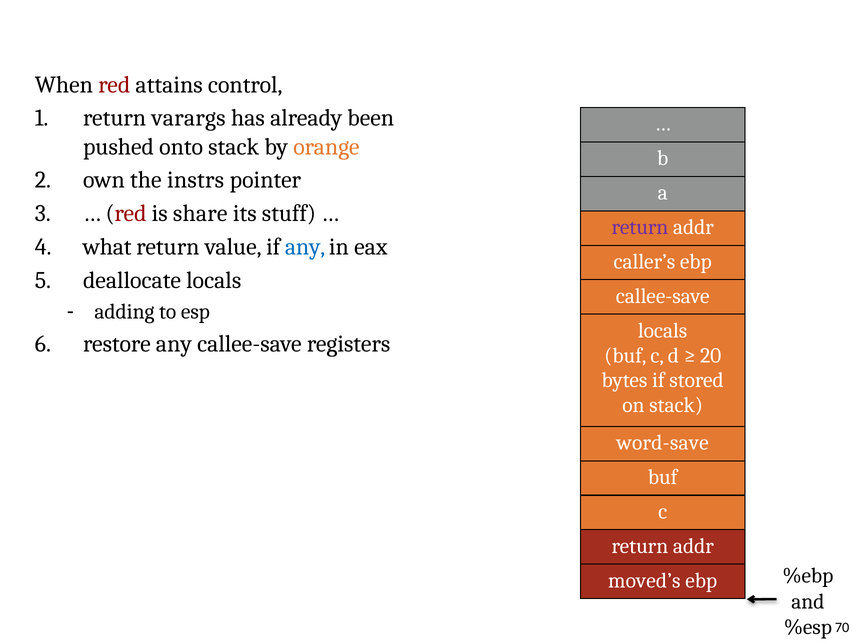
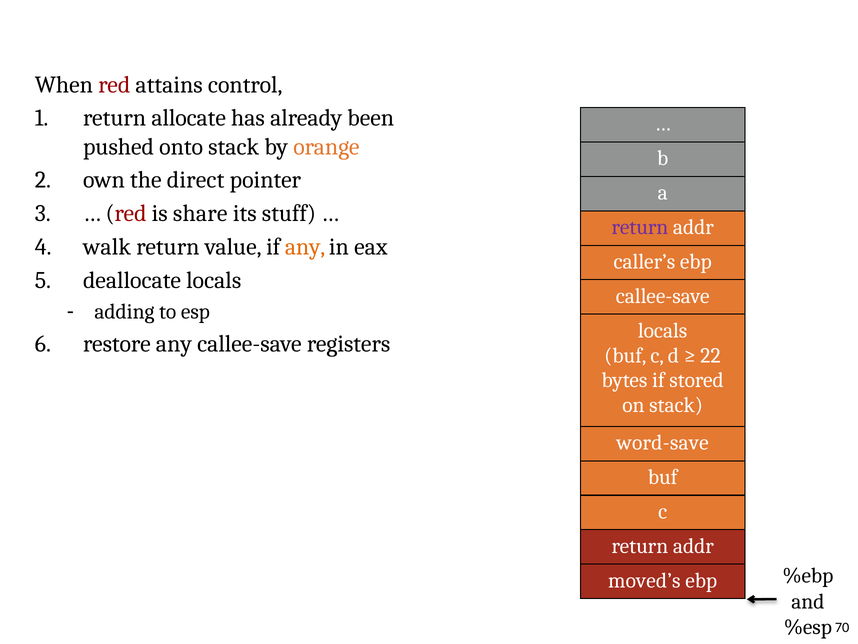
varargs: varargs -> allocate
instrs: instrs -> direct
what: what -> walk
any at (305, 247) colour: blue -> orange
20: 20 -> 22
